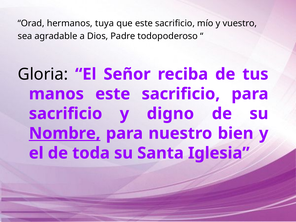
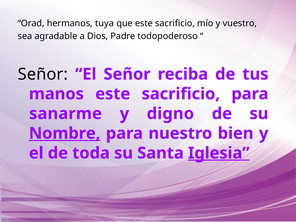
Gloria at (43, 74): Gloria -> Señor
sacrificio at (66, 114): sacrificio -> sanarme
Iglesia underline: none -> present
